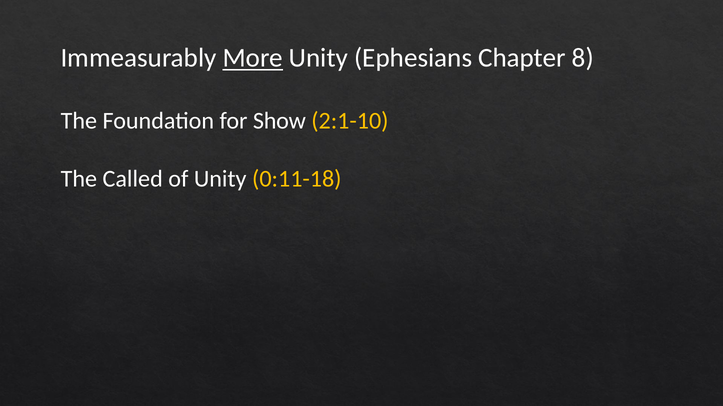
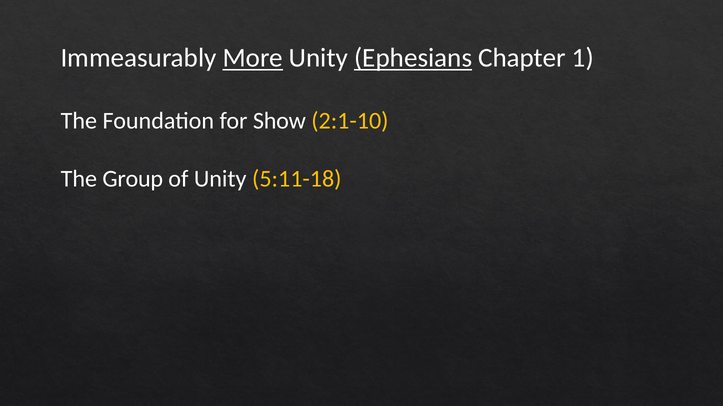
Ephesians underline: none -> present
8: 8 -> 1
Called: Called -> Group
0:11-18: 0:11-18 -> 5:11-18
